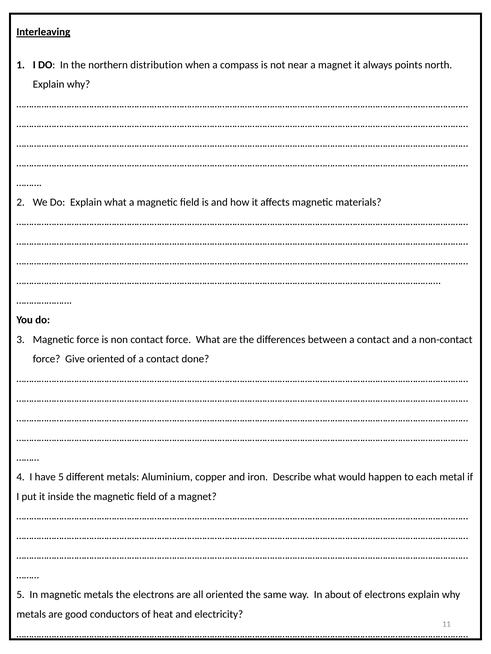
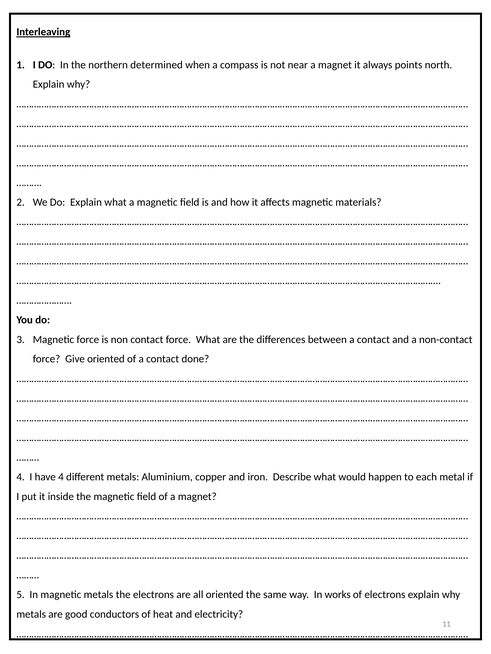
distribution: distribution -> determined
have 5: 5 -> 4
about: about -> works
